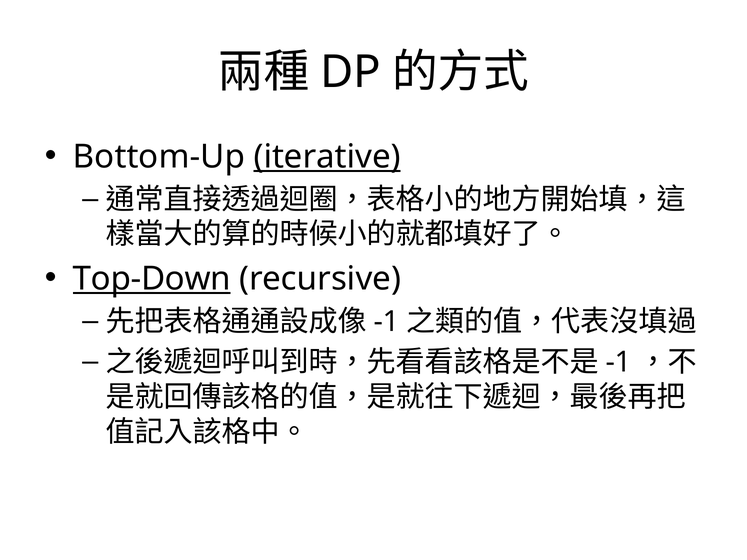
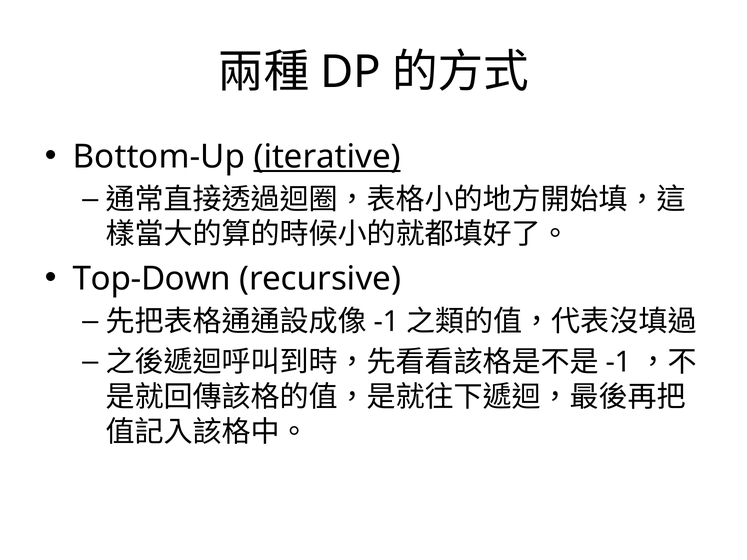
Top-Down underline: present -> none
